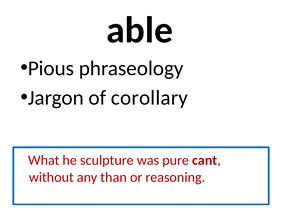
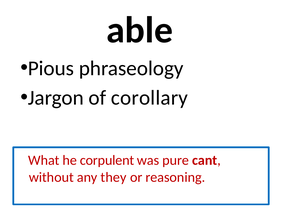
sculpture: sculpture -> corpulent
than: than -> they
